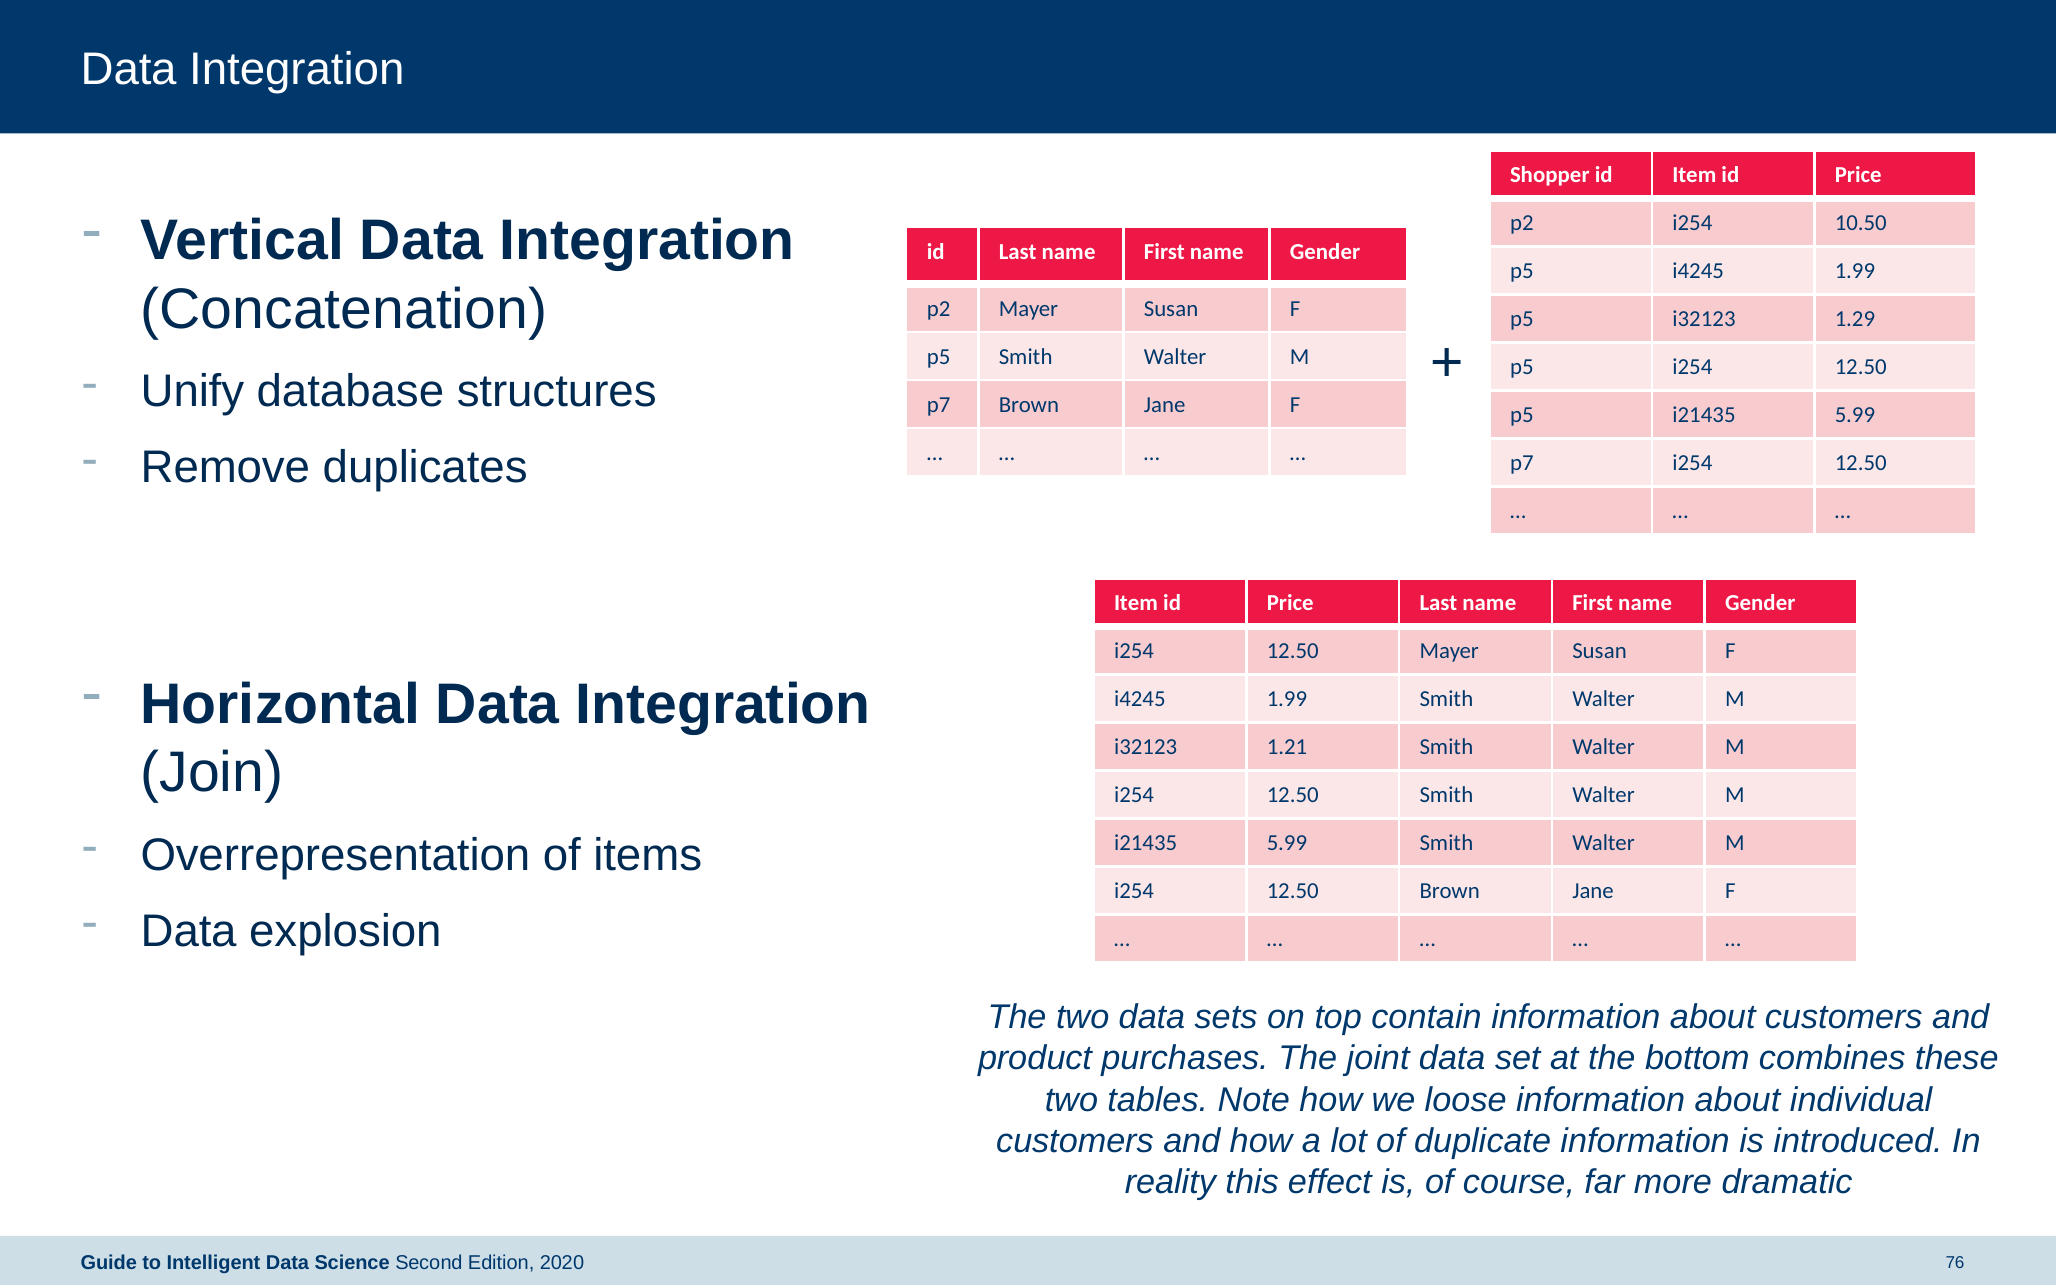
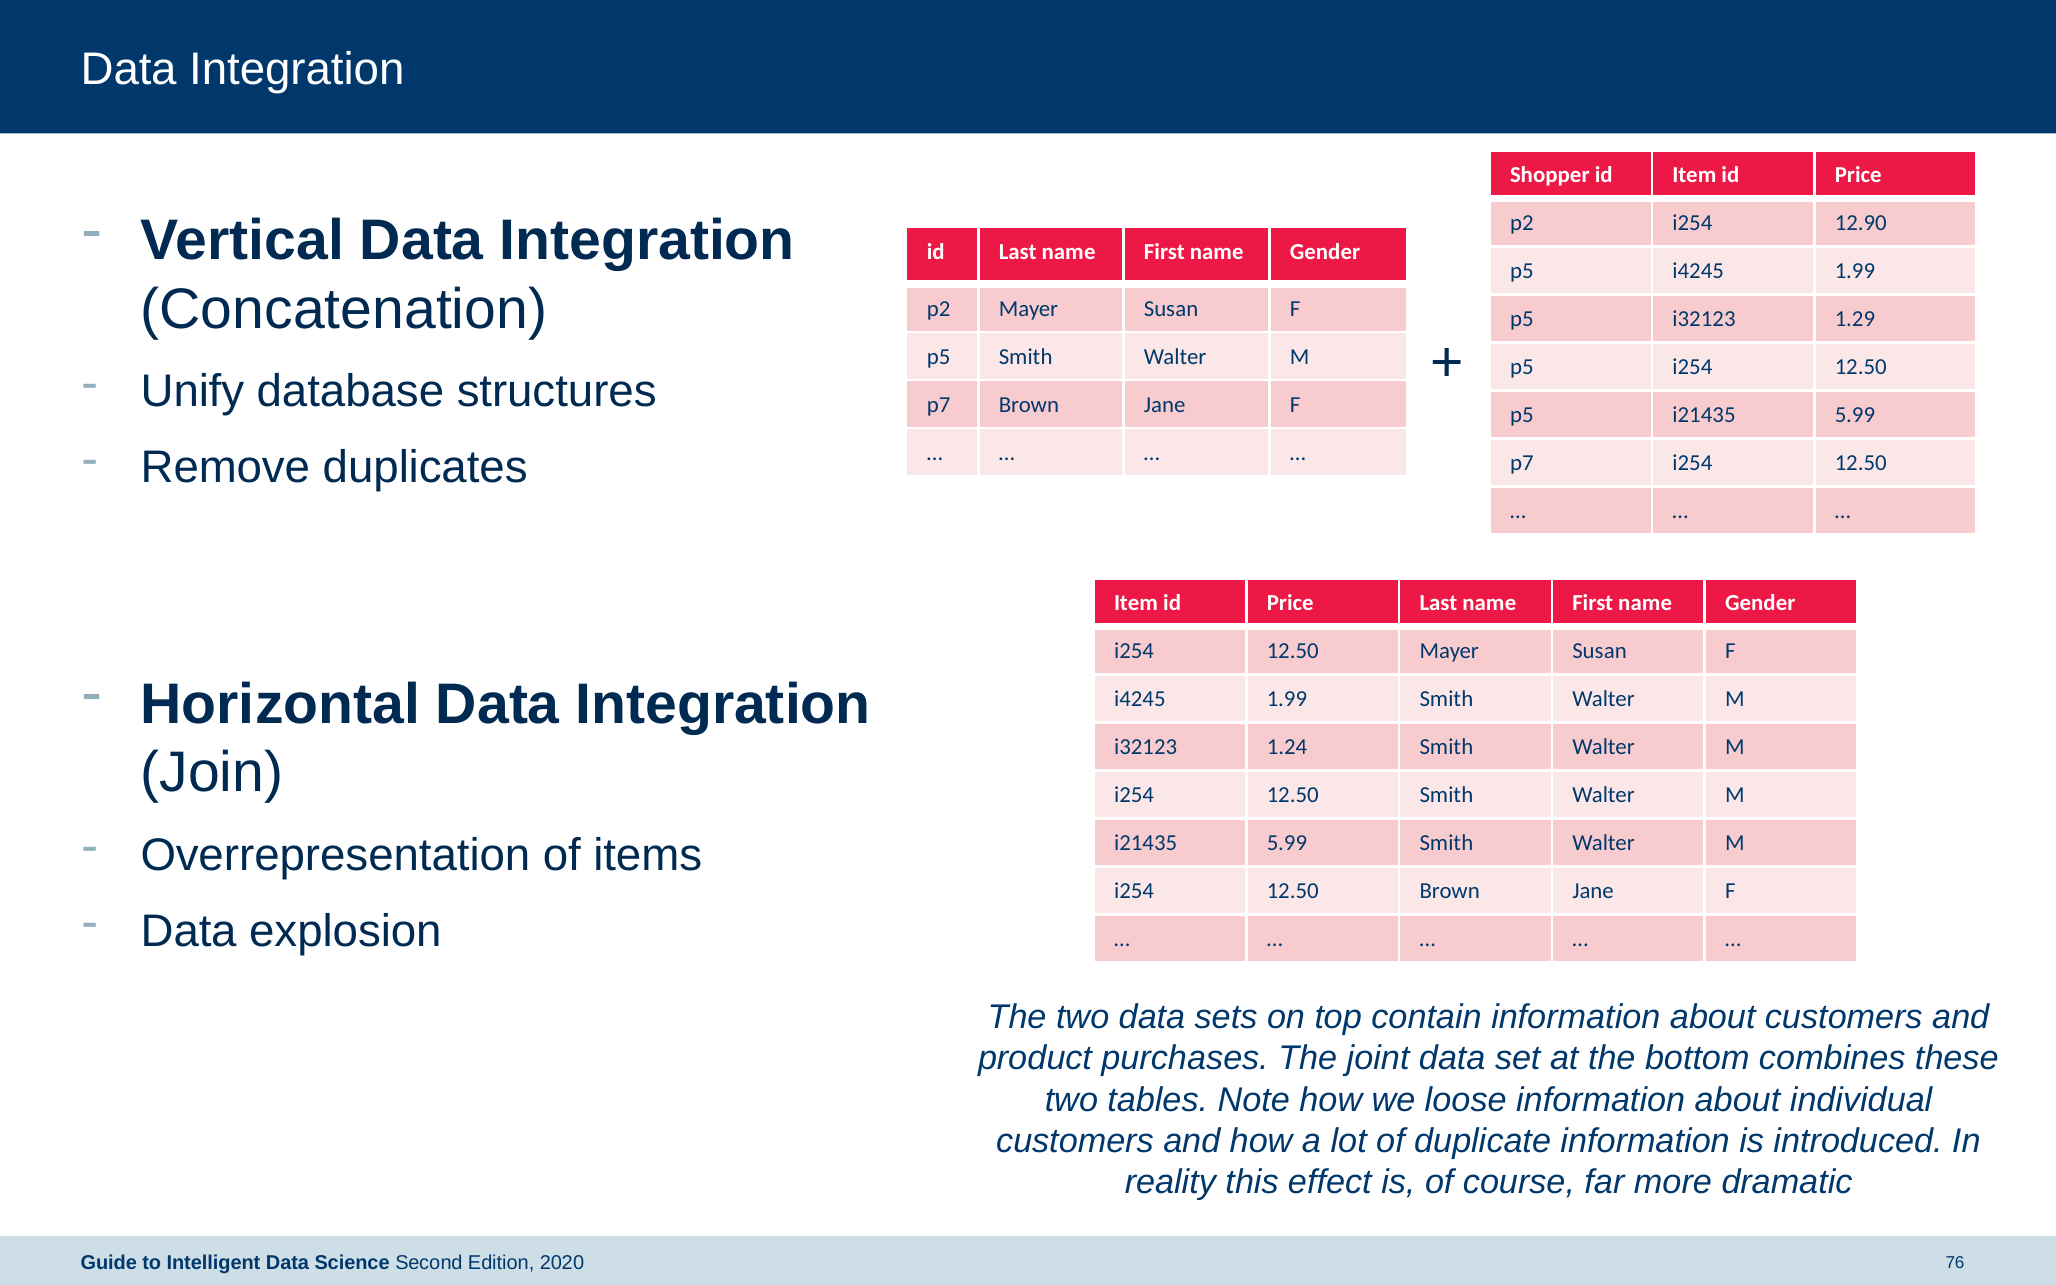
10.50: 10.50 -> 12.90
1.21: 1.21 -> 1.24
